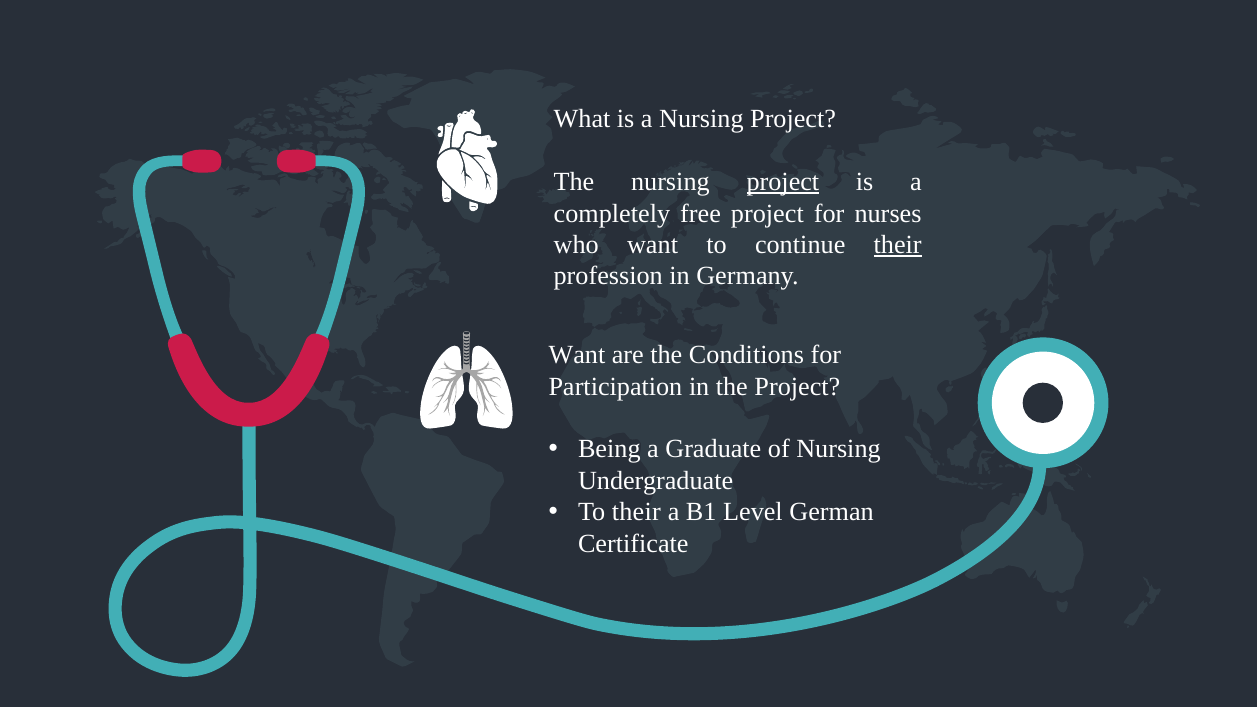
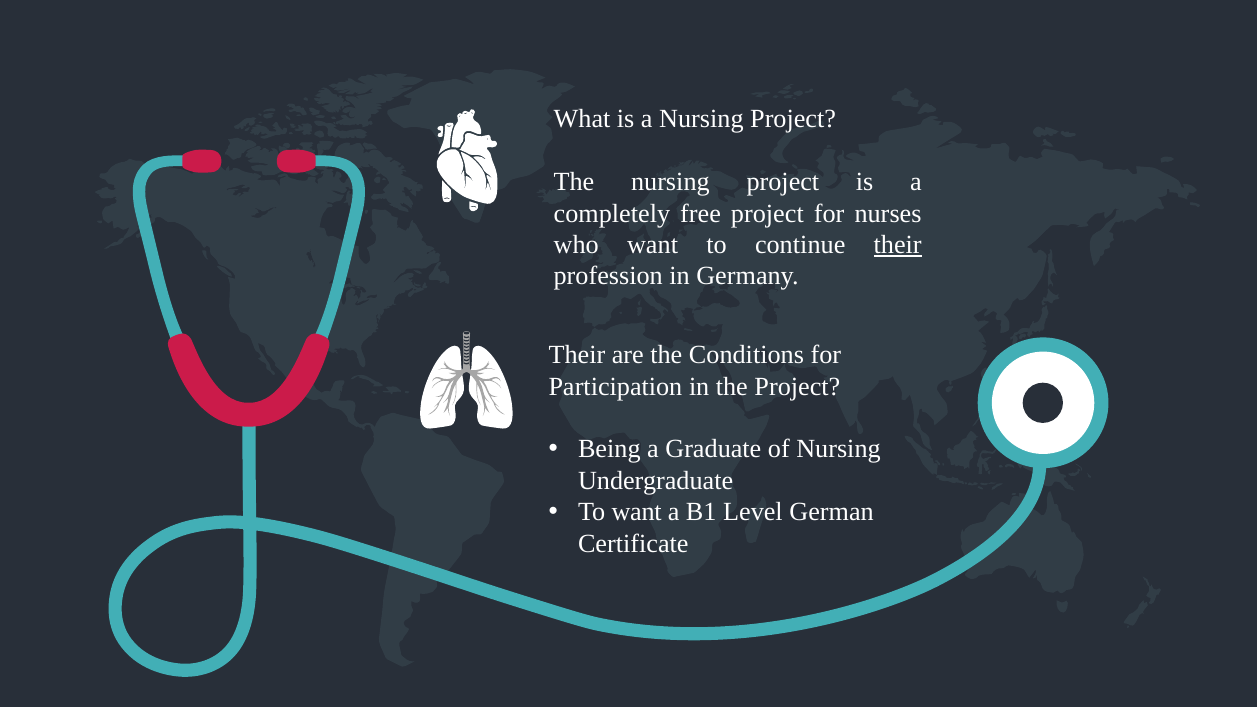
project at (783, 182) underline: present -> none
Want at (577, 355): Want -> Their
To their: their -> want
